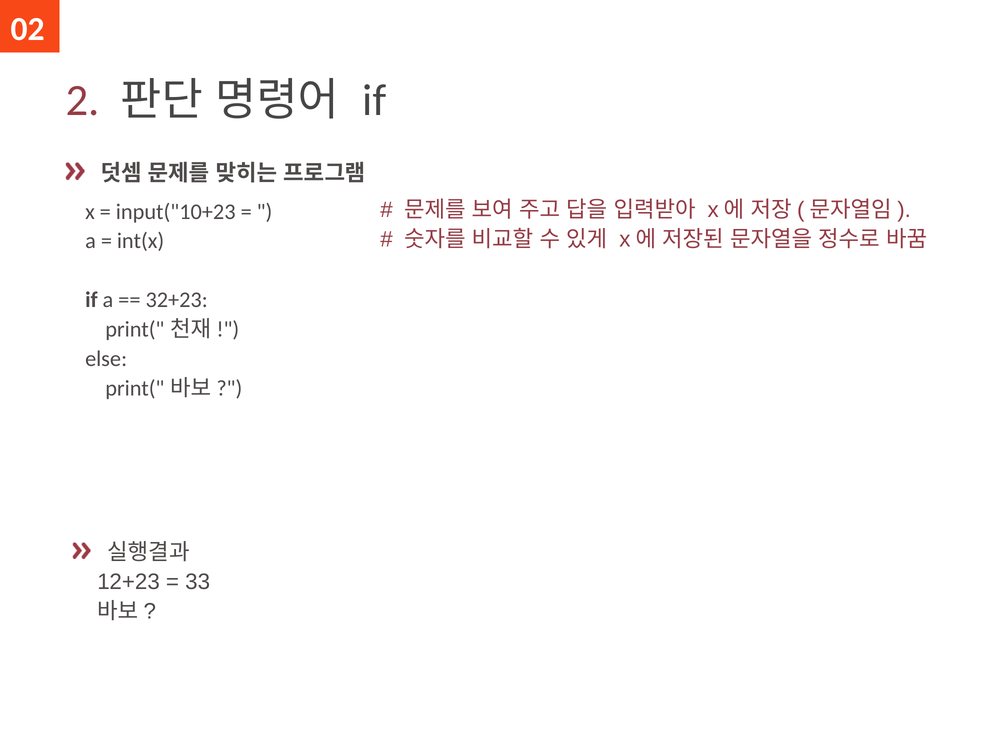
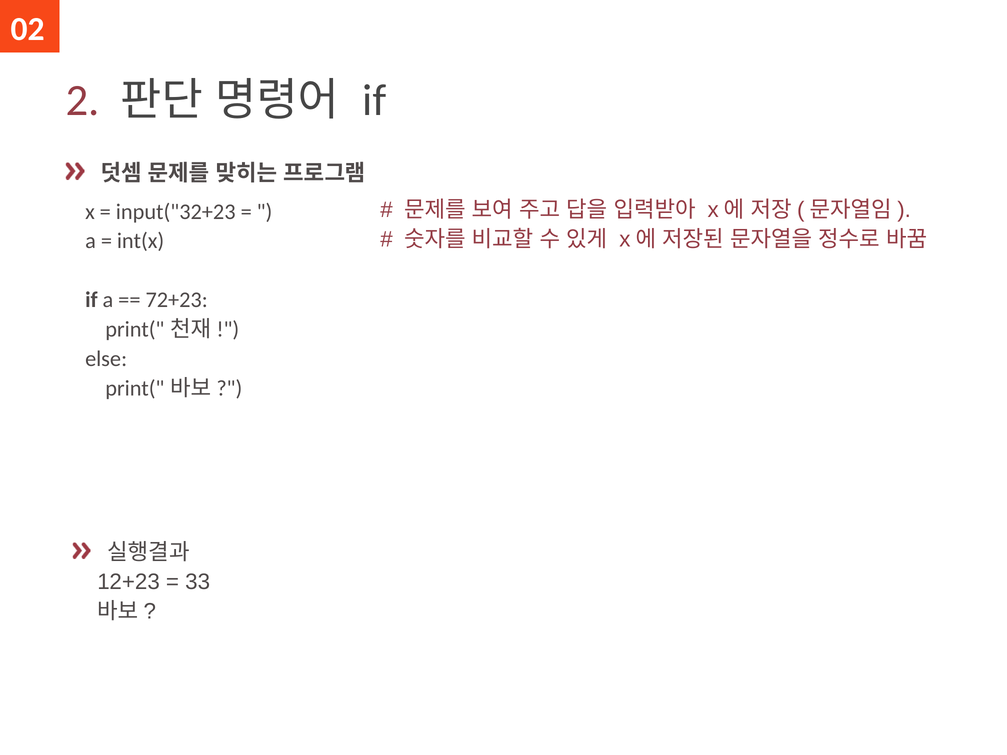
input("10+23: input("10+23 -> input("32+23
32+23: 32+23 -> 72+23
